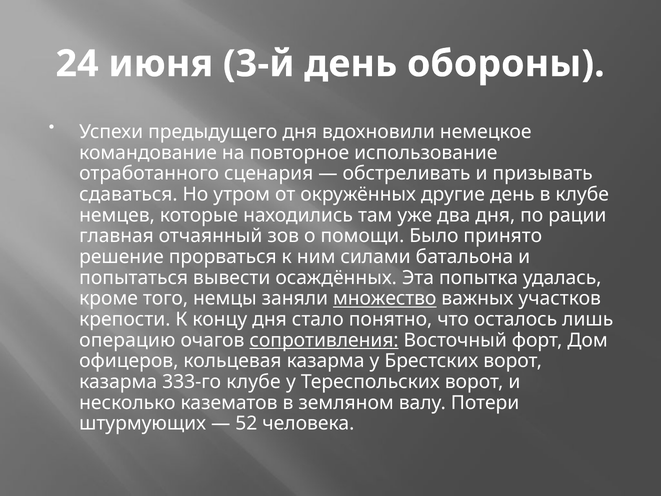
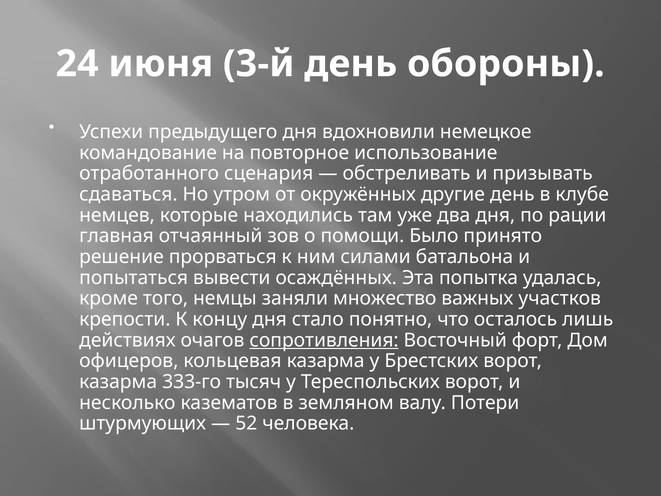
множество underline: present -> none
операцию: операцию -> действиях
333-го клубе: клубе -> тысяч
